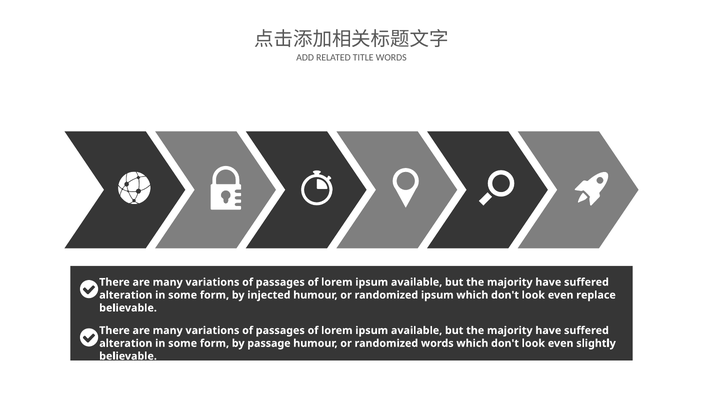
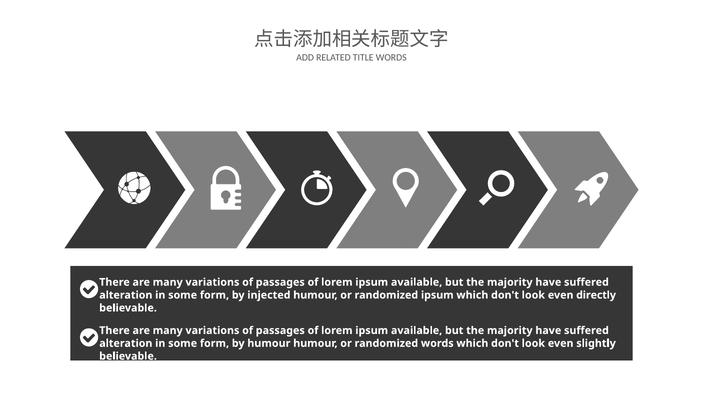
replace: replace -> directly
by passage: passage -> humour
